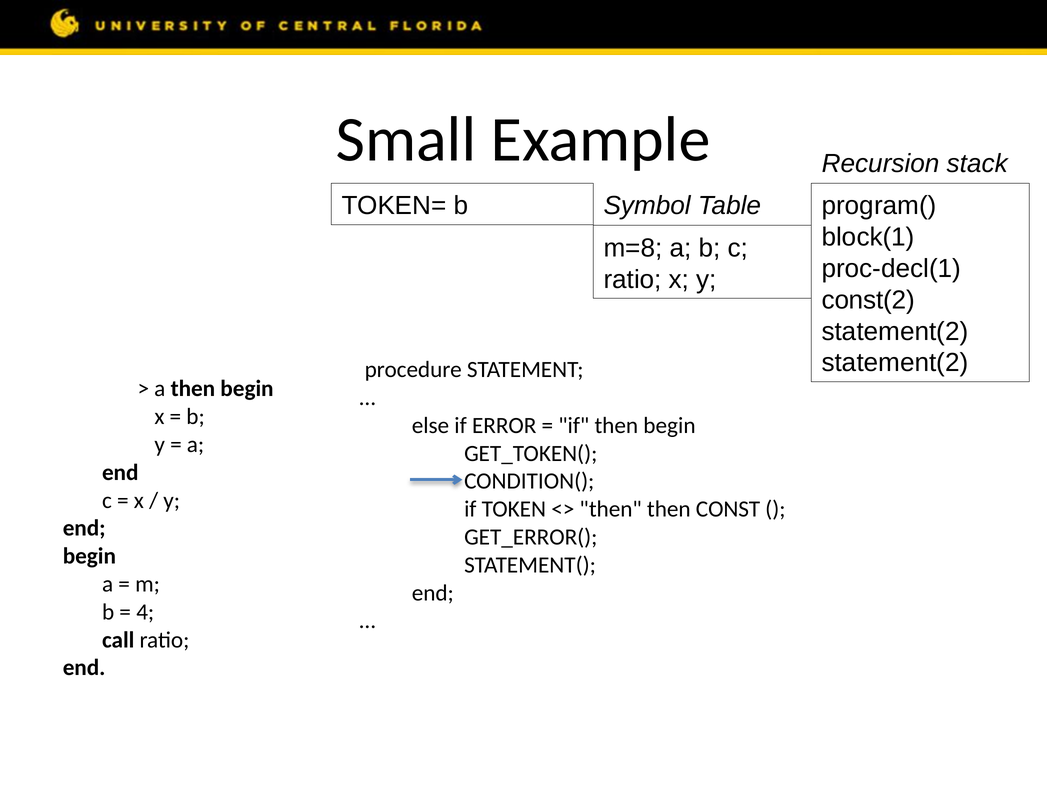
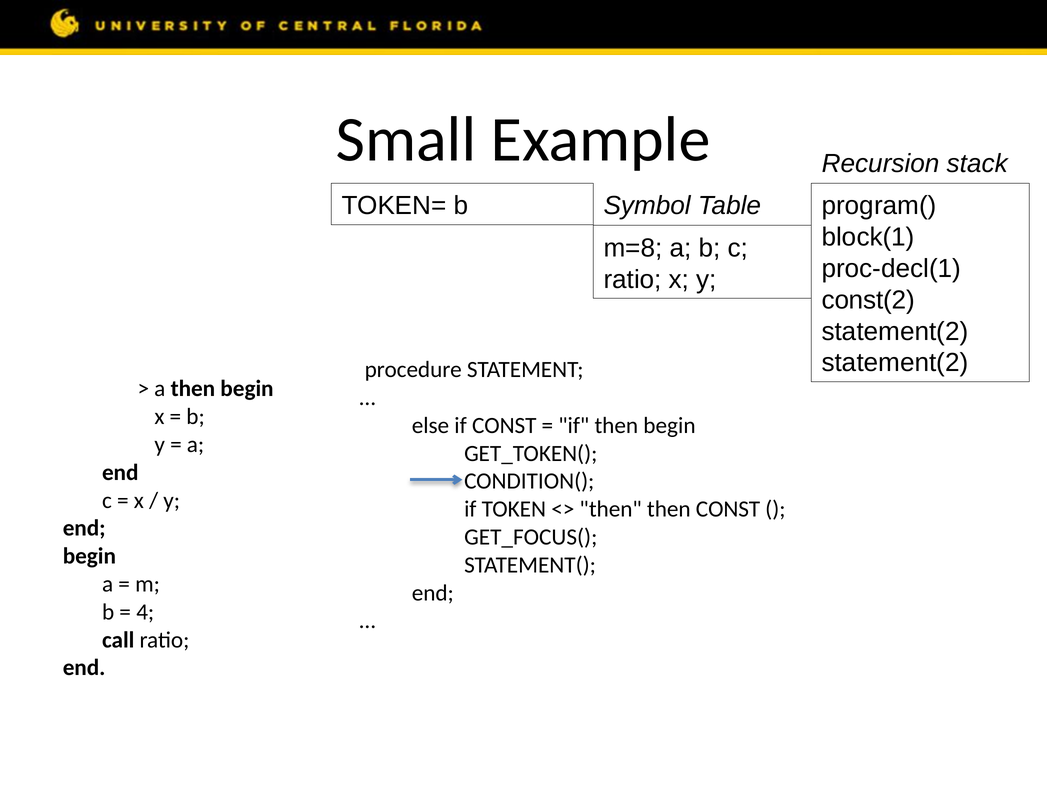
if ERROR: ERROR -> CONST
GET_ERROR(: GET_ERROR( -> GET_FOCUS(
